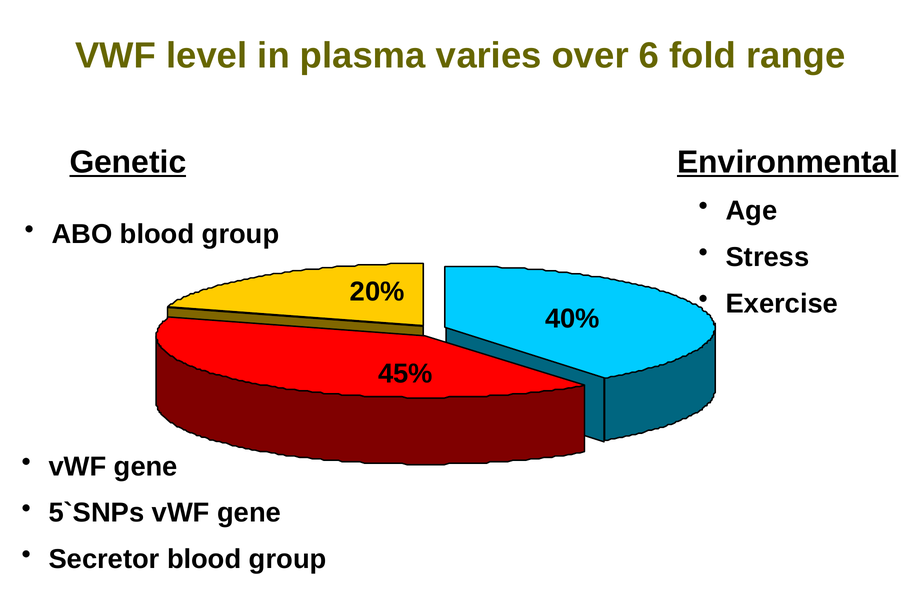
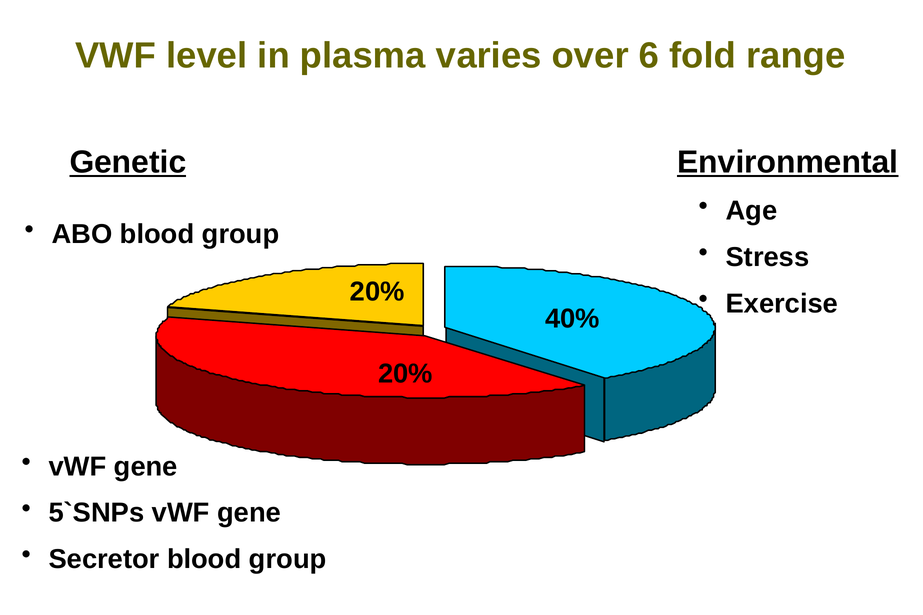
45% at (405, 374): 45% -> 20%
